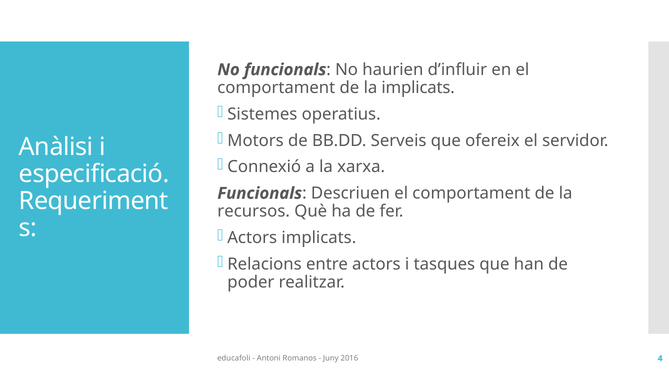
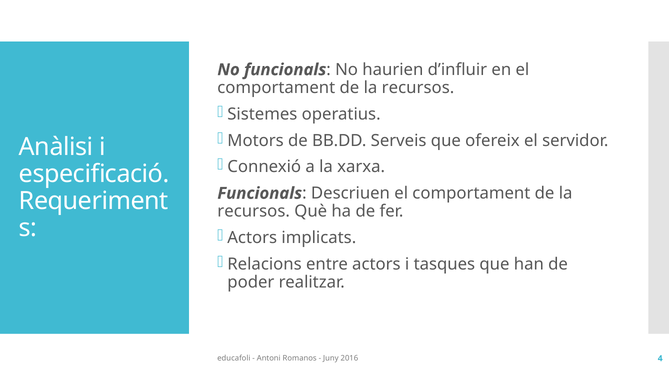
implicats at (418, 88): implicats -> recursos
